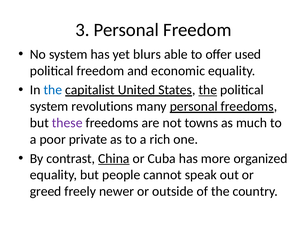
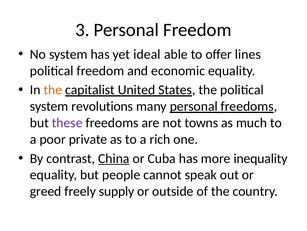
blurs: blurs -> ideal
used: used -> lines
the at (53, 90) colour: blue -> orange
the at (208, 90) underline: present -> none
organized: organized -> inequality
newer: newer -> supply
